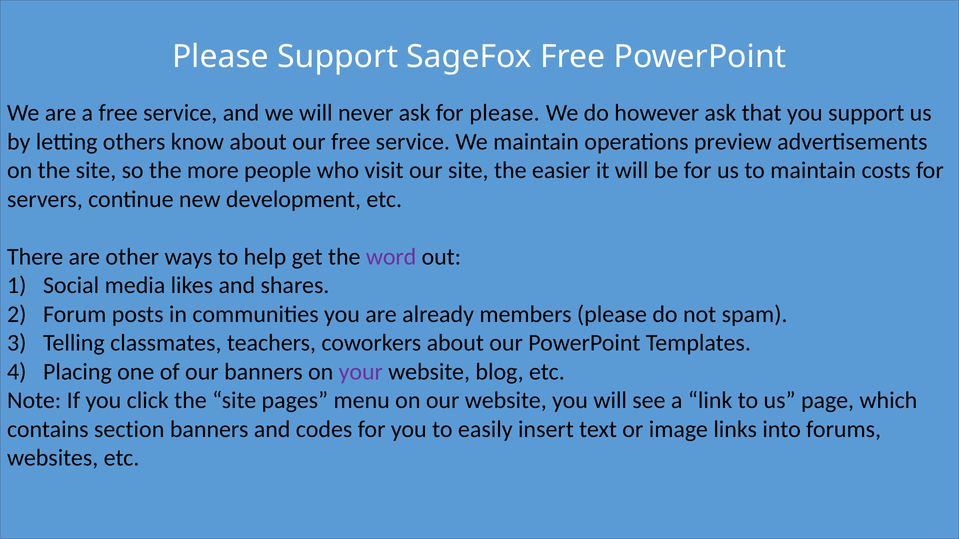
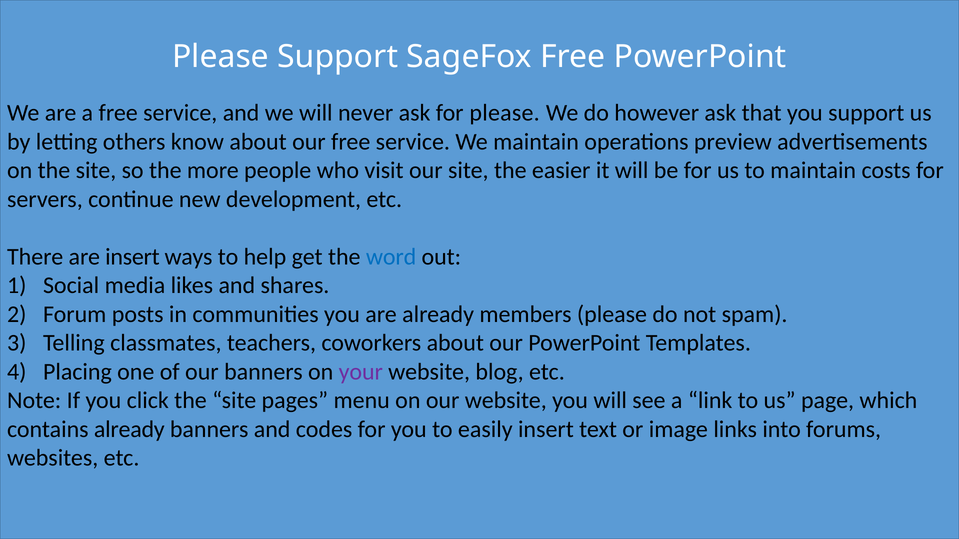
are other: other -> insert
word colour: purple -> blue
contains section: section -> already
